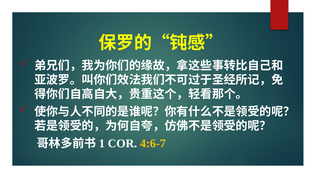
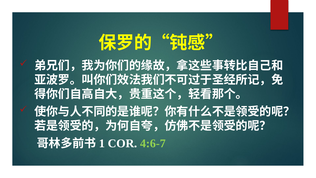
4:6-7 colour: yellow -> light green
